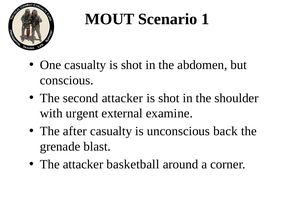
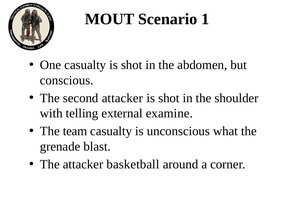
urgent: urgent -> telling
after: after -> team
back: back -> what
